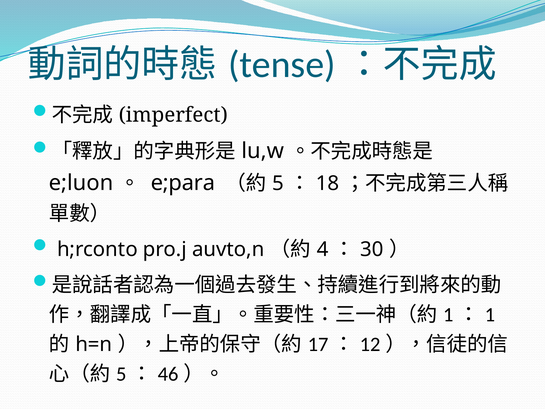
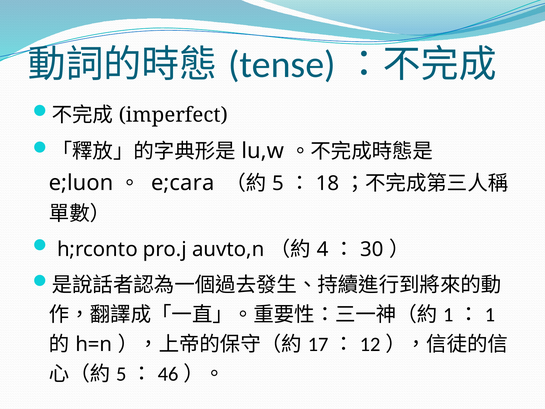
e;para: e;para -> e;cara
